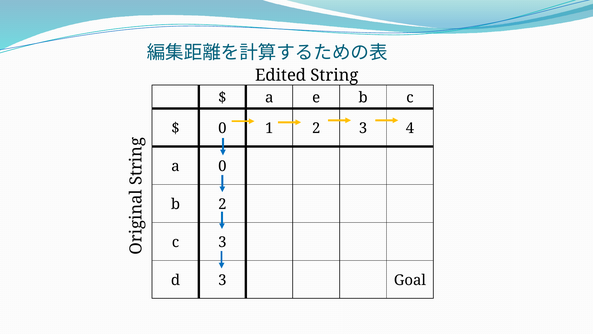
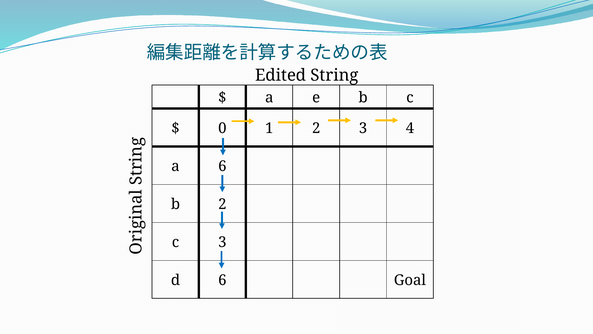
a 0: 0 -> 6
d 3: 3 -> 6
